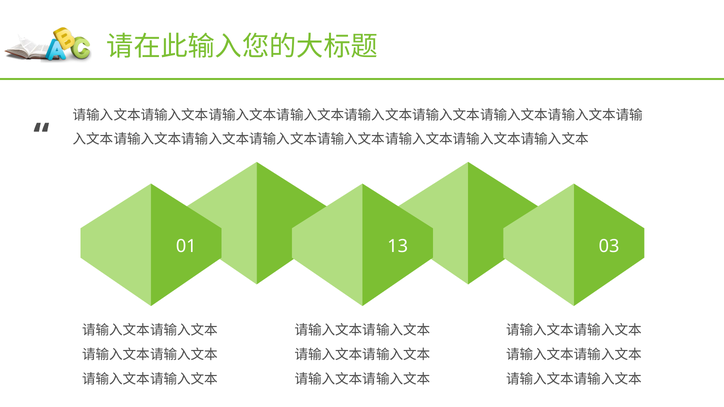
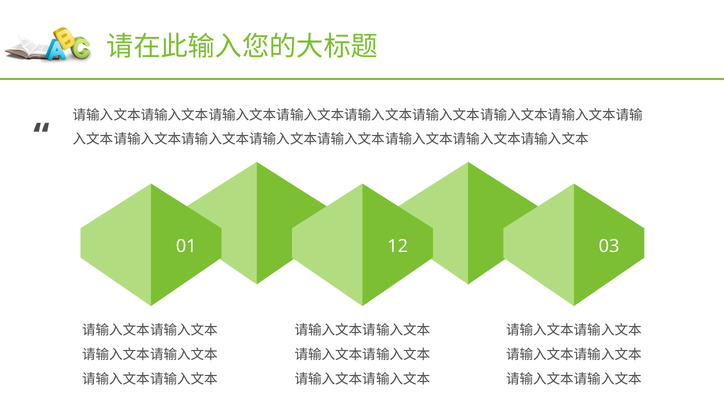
13: 13 -> 12
